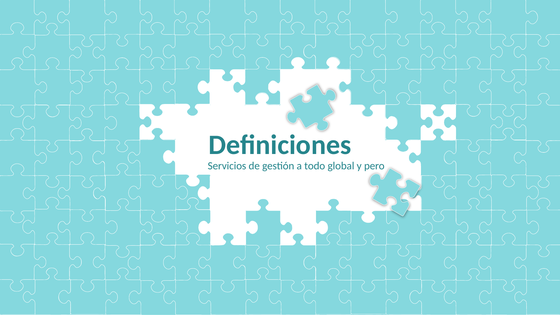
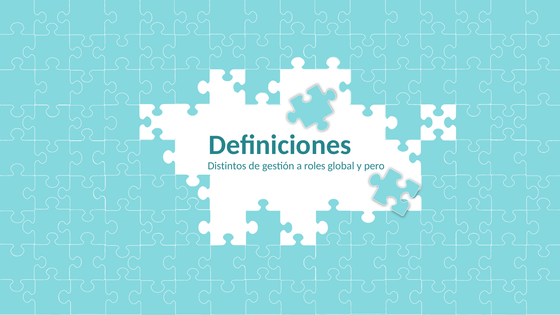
Servicios: Servicios -> Distintos
todo: todo -> roles
